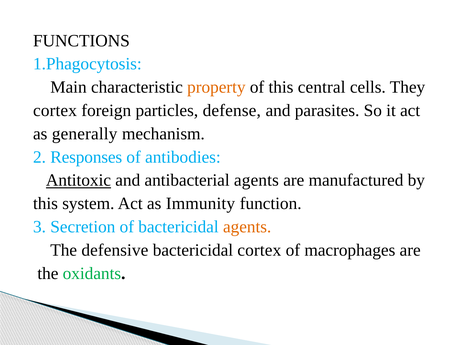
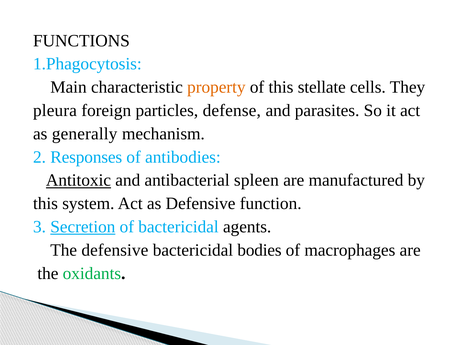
central: central -> stellate
cortex at (55, 110): cortex -> pleura
antibacterial agents: agents -> spleen
as Immunity: Immunity -> Defensive
Secretion underline: none -> present
agents at (247, 227) colour: orange -> black
bactericidal cortex: cortex -> bodies
